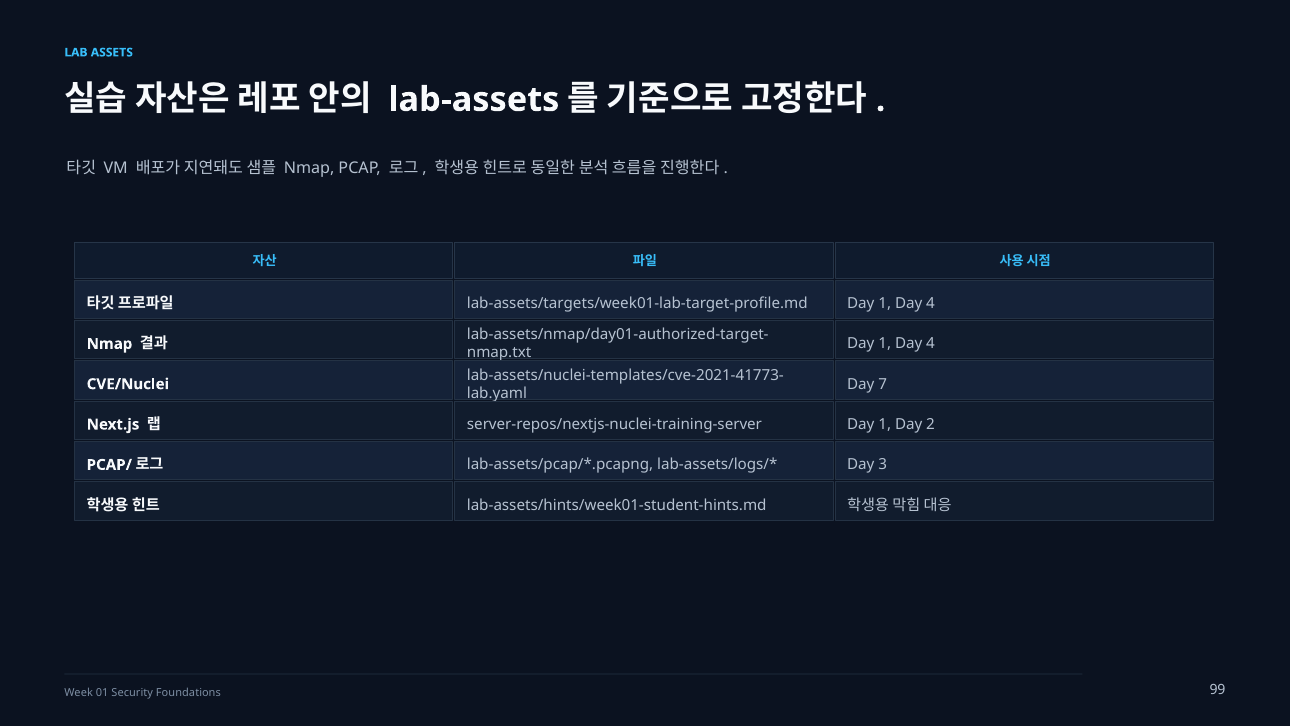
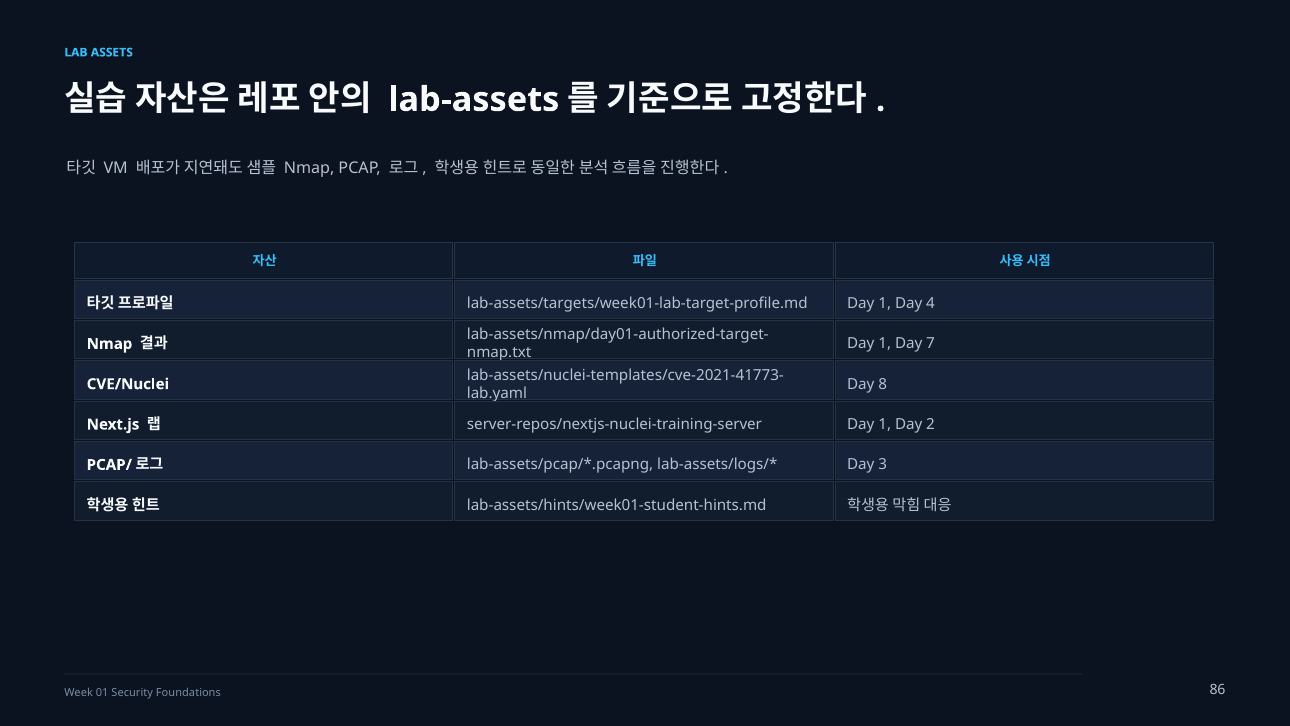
4 at (931, 344): 4 -> 7
7: 7 -> 8
99: 99 -> 86
